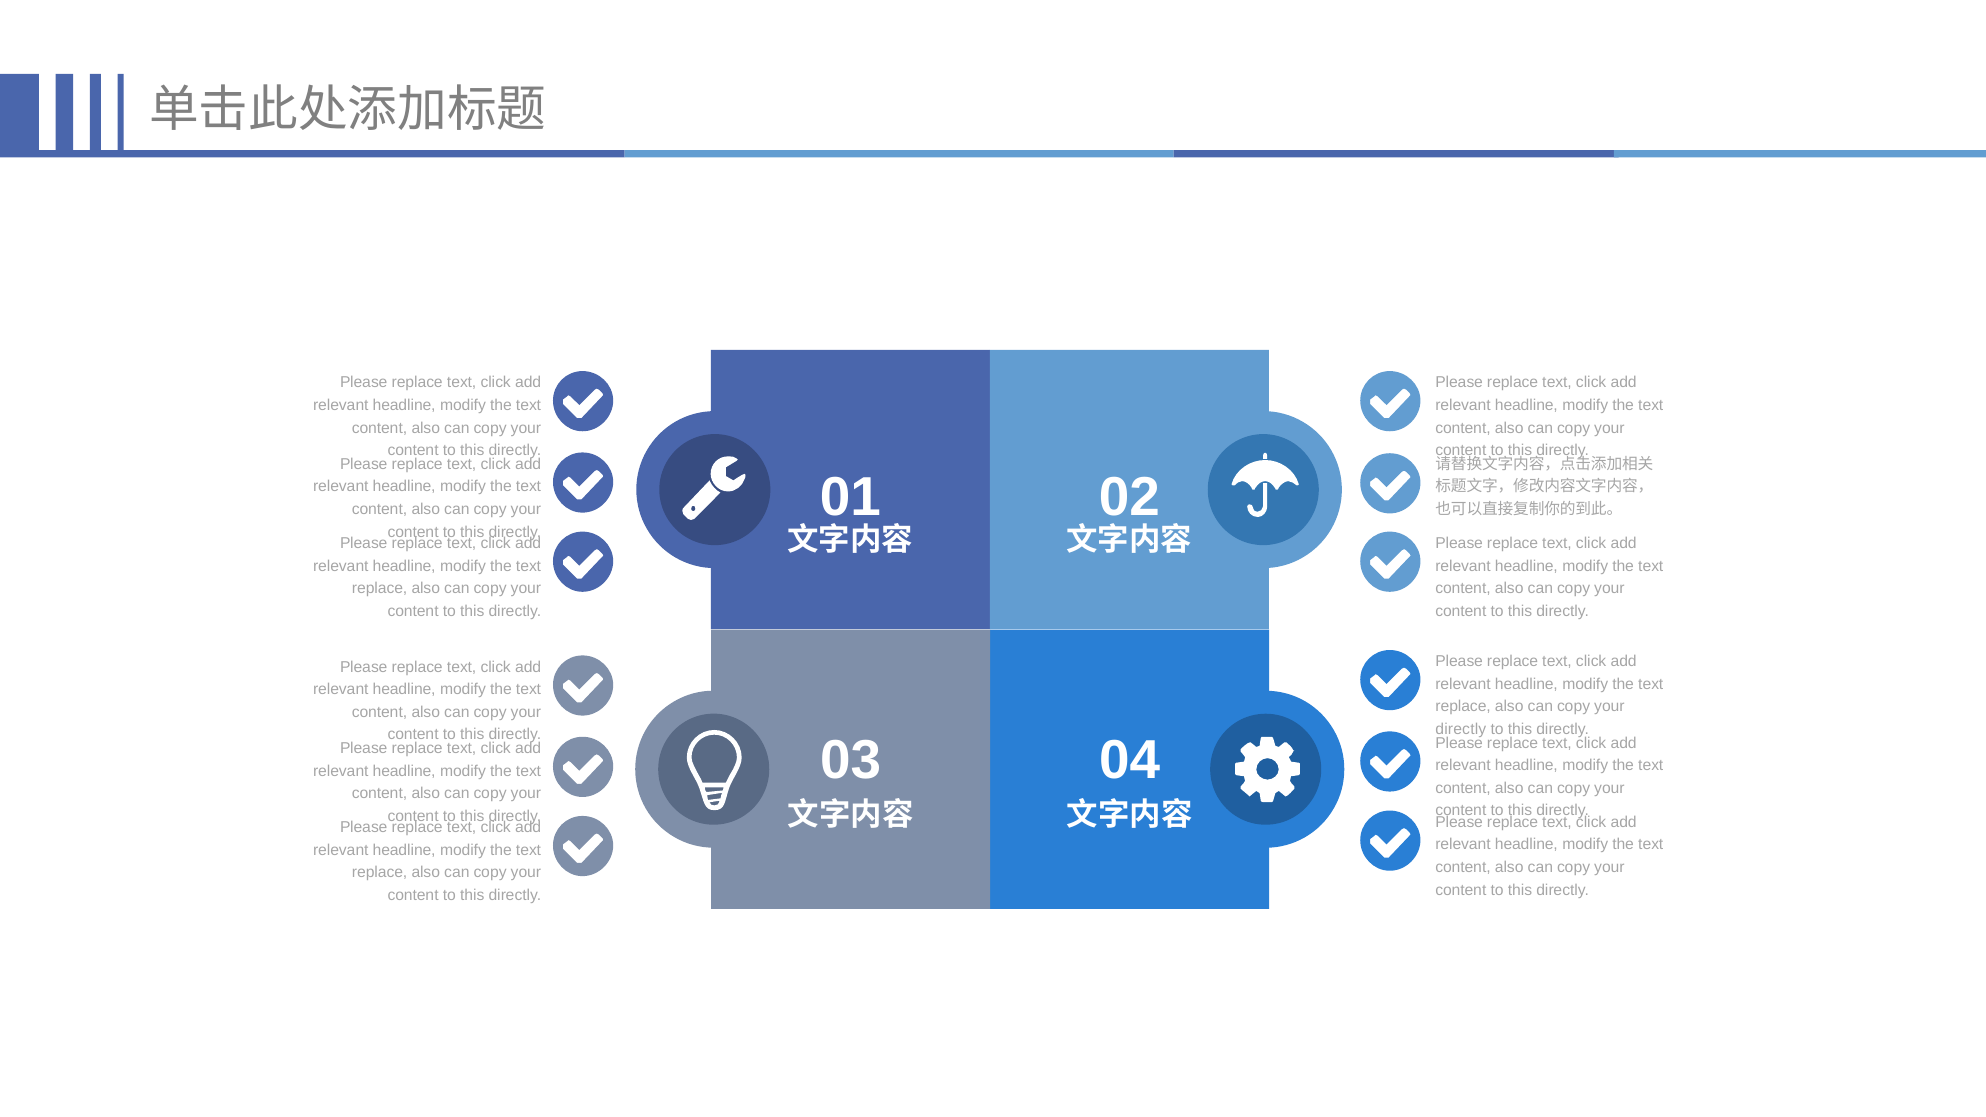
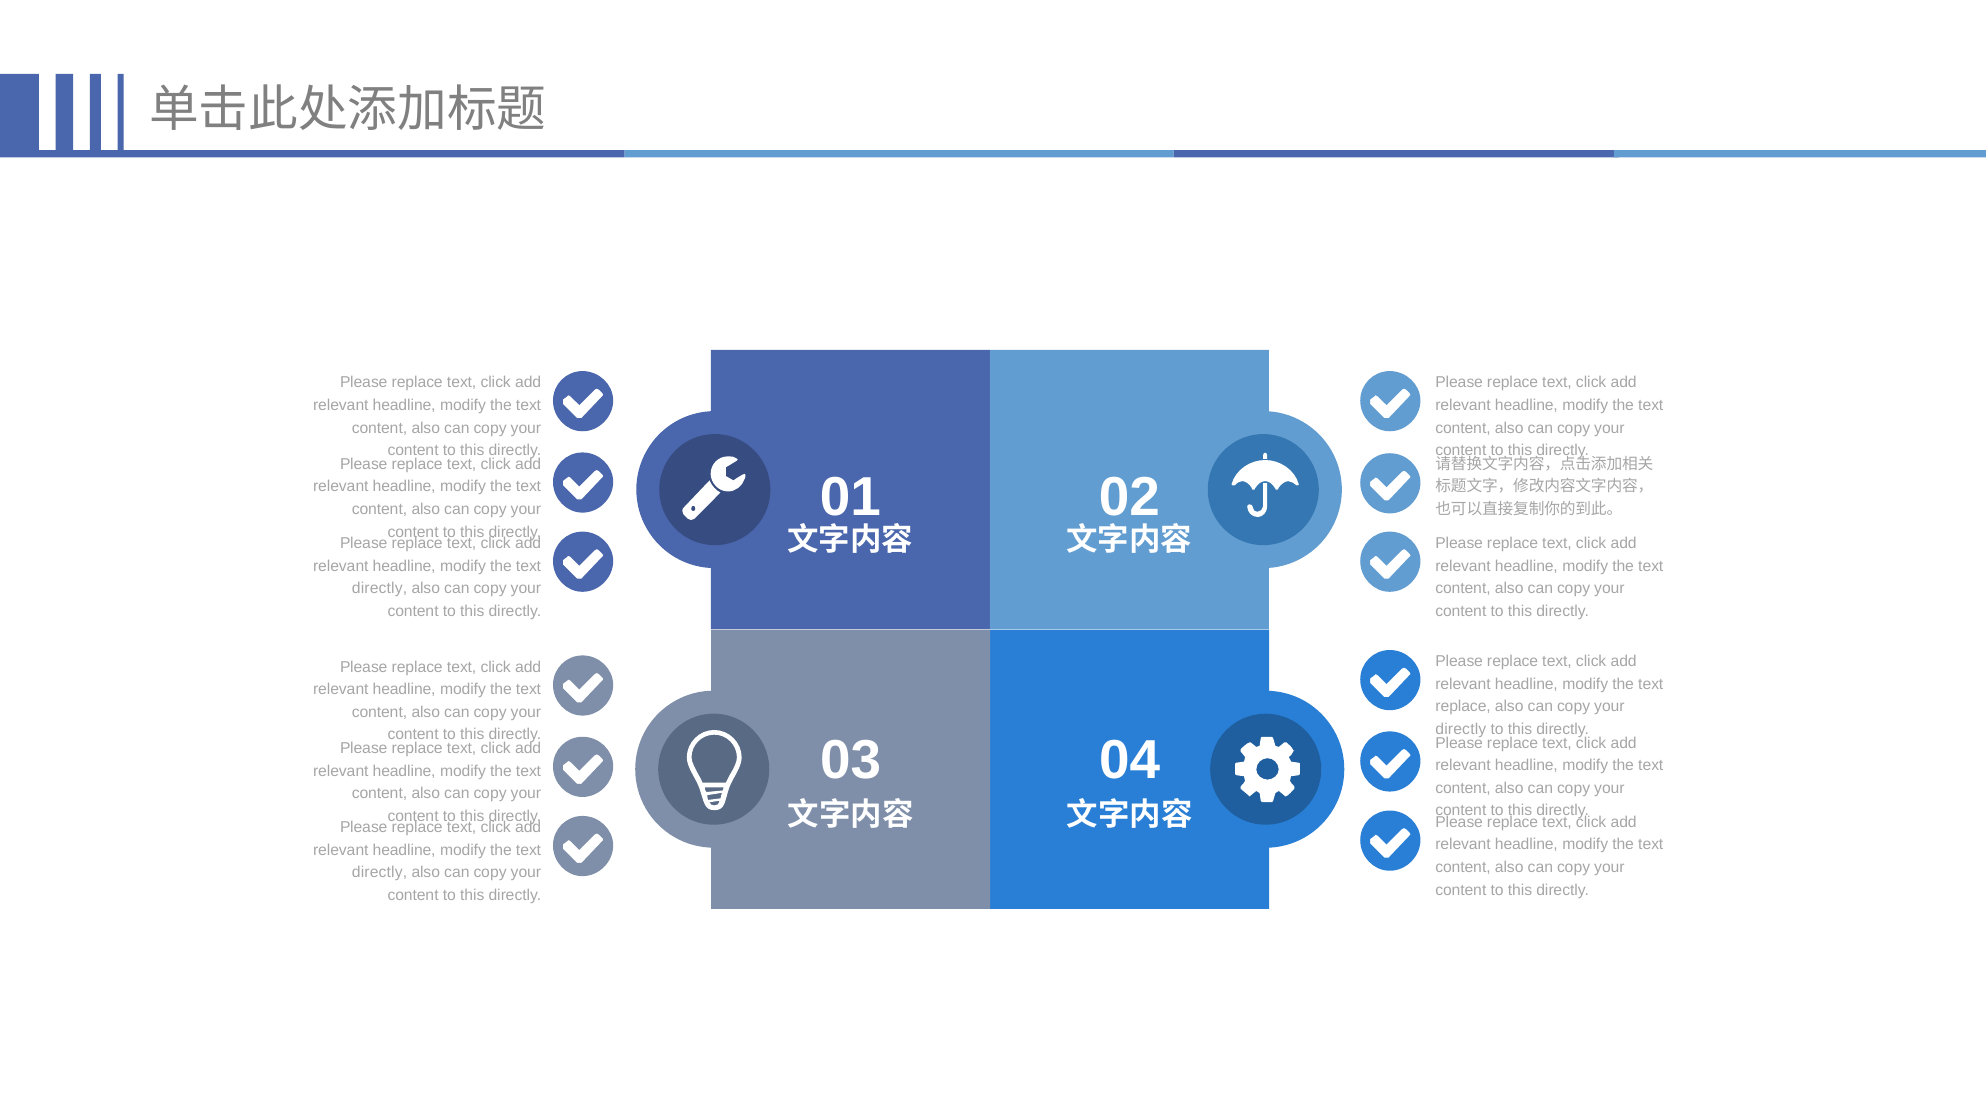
replace at (380, 588): replace -> directly
replace at (380, 873): replace -> directly
